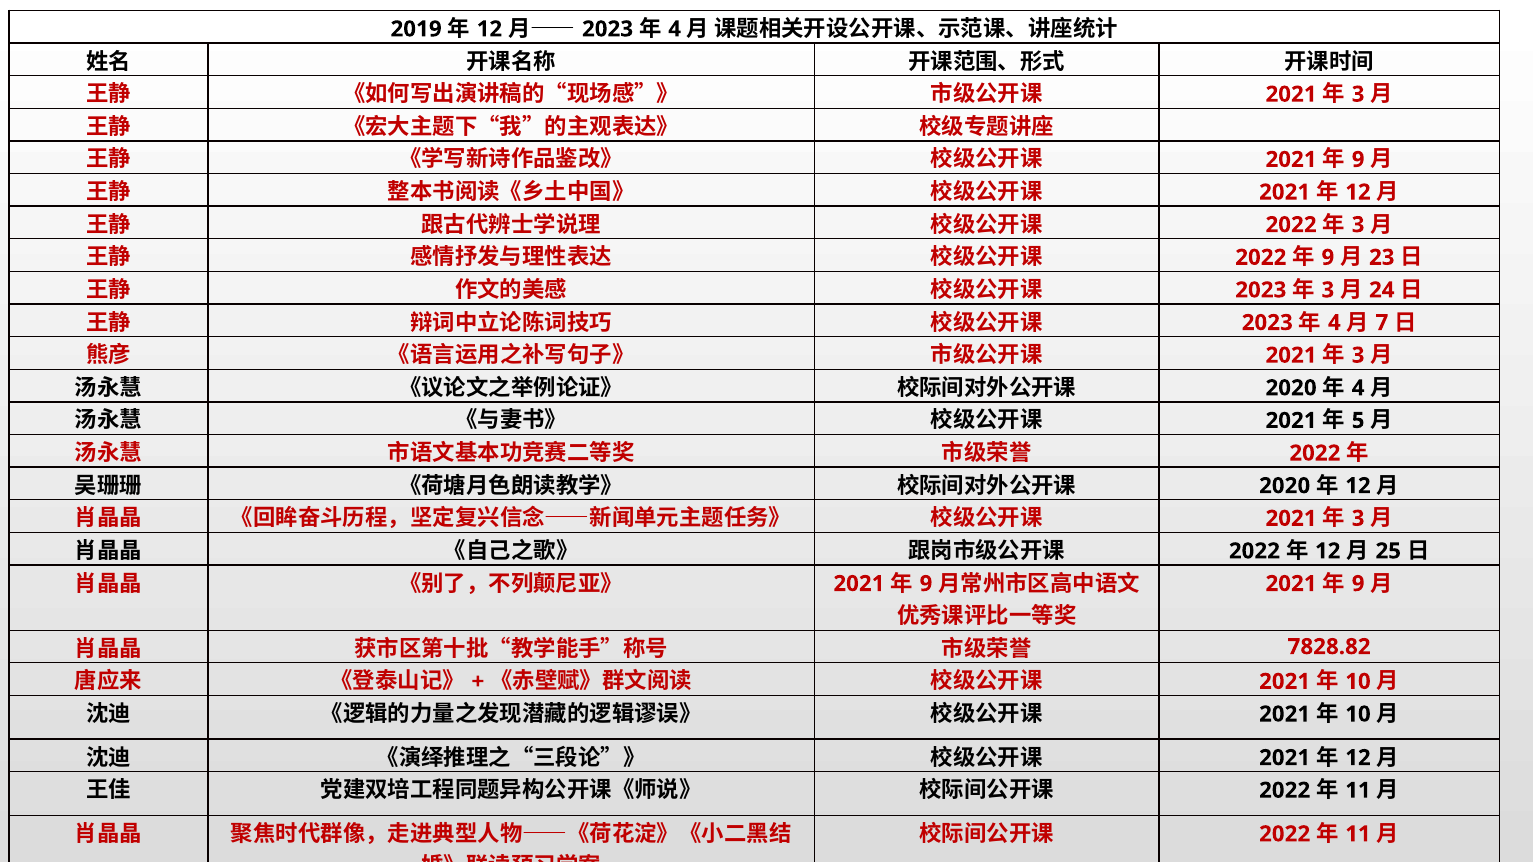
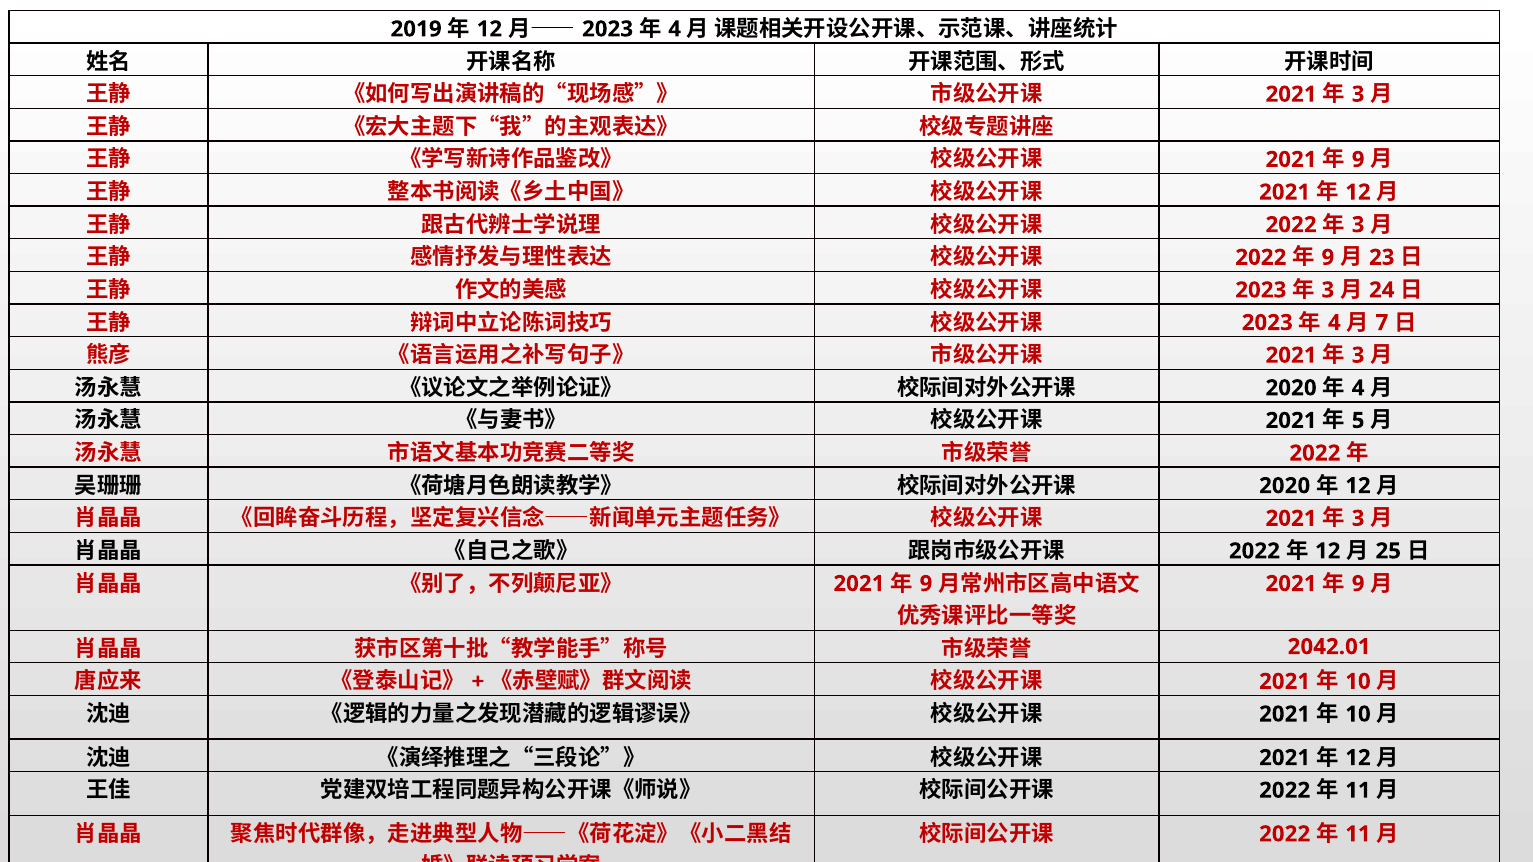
7828.82: 7828.82 -> 2042.01
